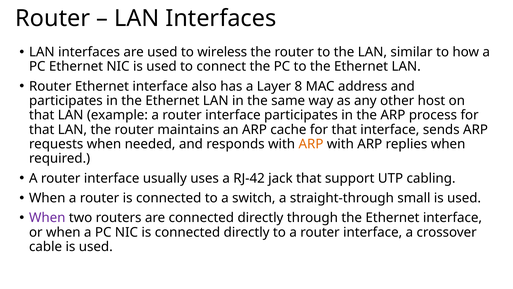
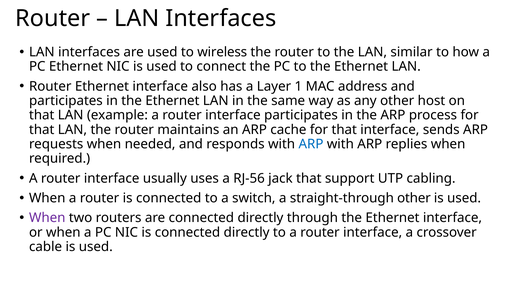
8: 8 -> 1
ARP at (311, 144) colour: orange -> blue
RJ-42: RJ-42 -> RJ-56
straight-through small: small -> other
